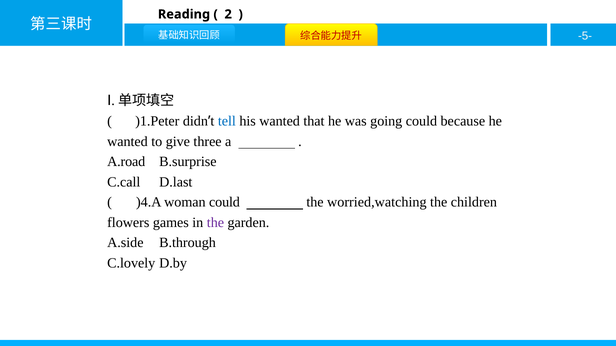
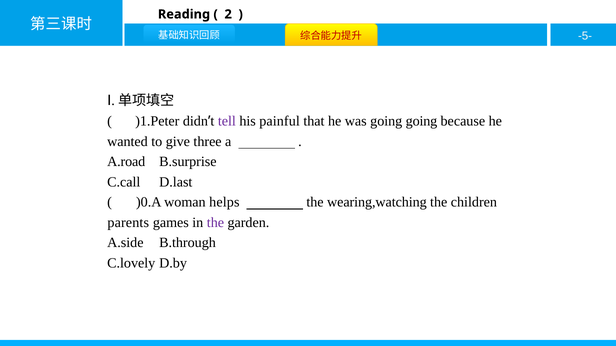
tell colour: blue -> purple
his wanted: wanted -> painful
going could: could -> going
)4.A: )4.A -> )0.A
woman could: could -> helps
worried,watching: worried,watching -> wearing,watching
flowers: flowers -> parents
